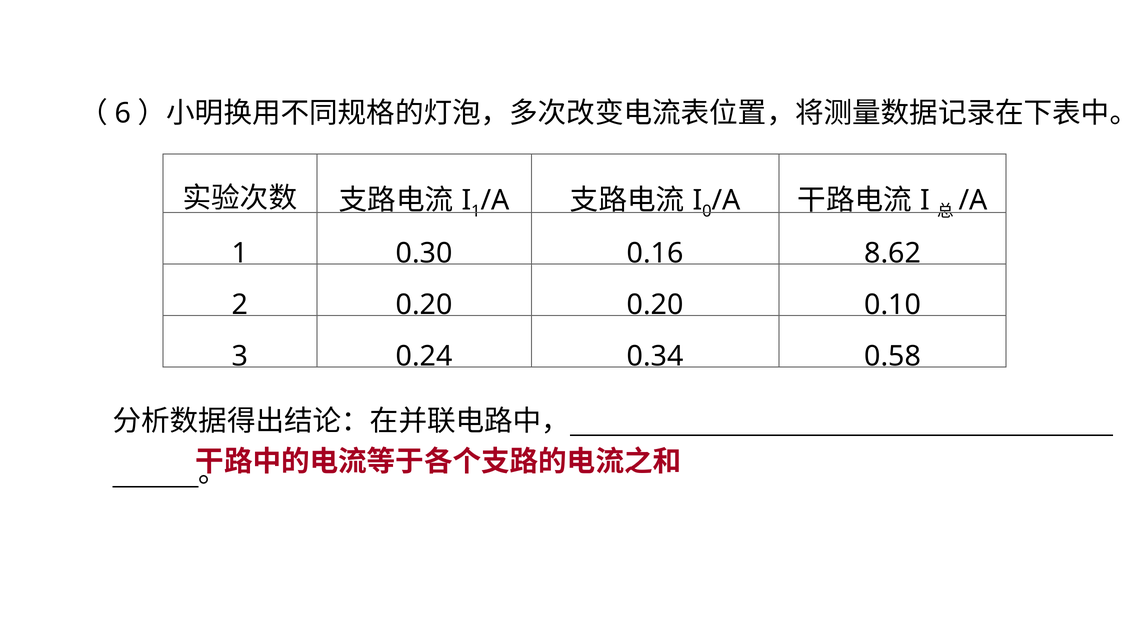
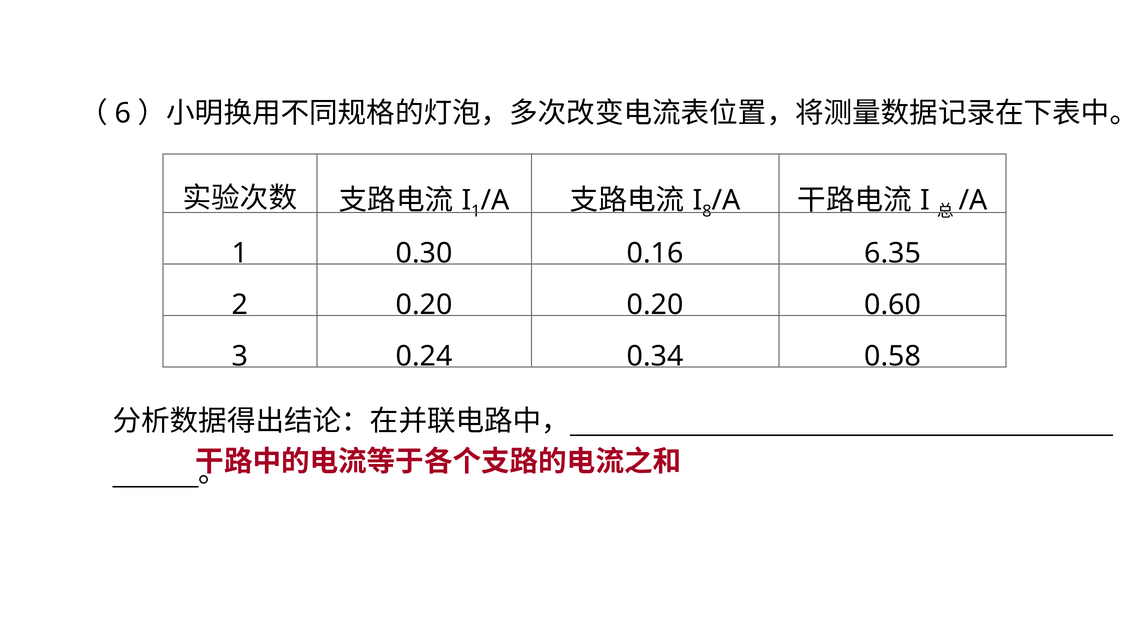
0: 0 -> 8
8.62: 8.62 -> 6.35
0.10: 0.10 -> 0.60
